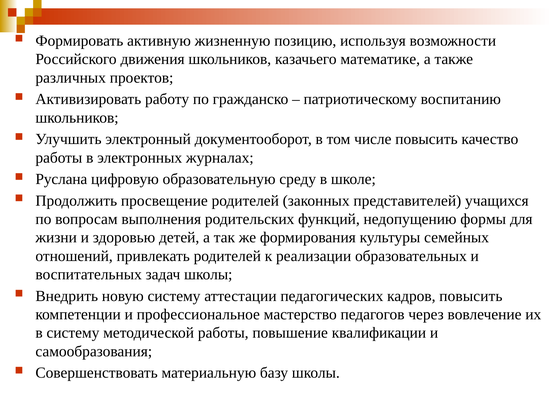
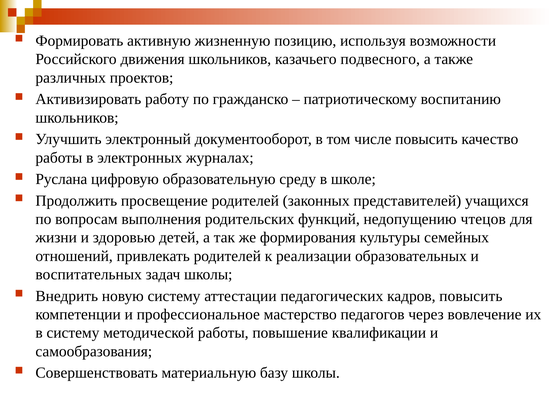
математике: математике -> подвесного
формы: формы -> чтецов
